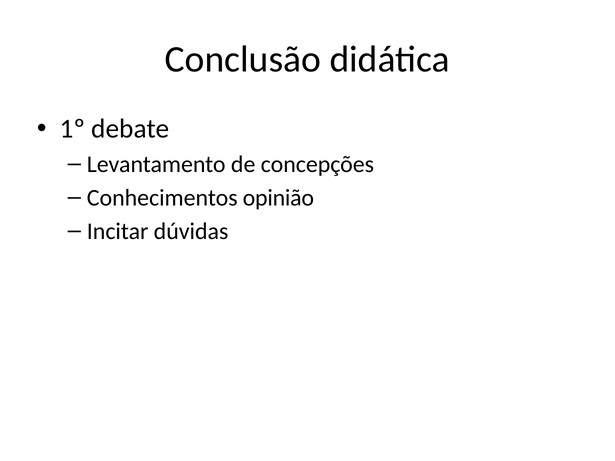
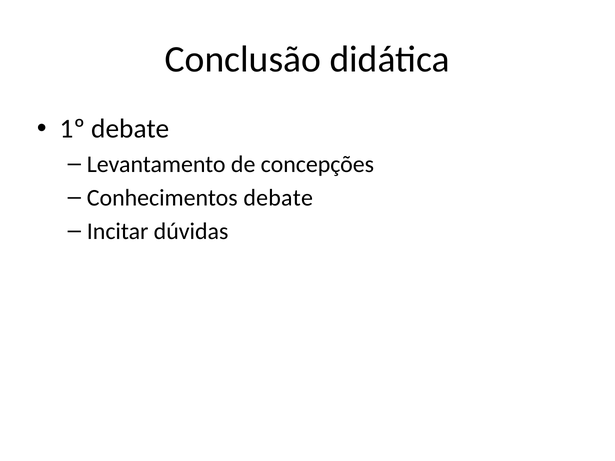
Conhecimentos opinião: opinião -> debate
